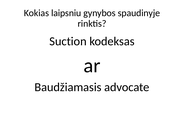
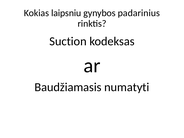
spaudinyje: spaudinyje -> padarinius
advocate: advocate -> numatyti
